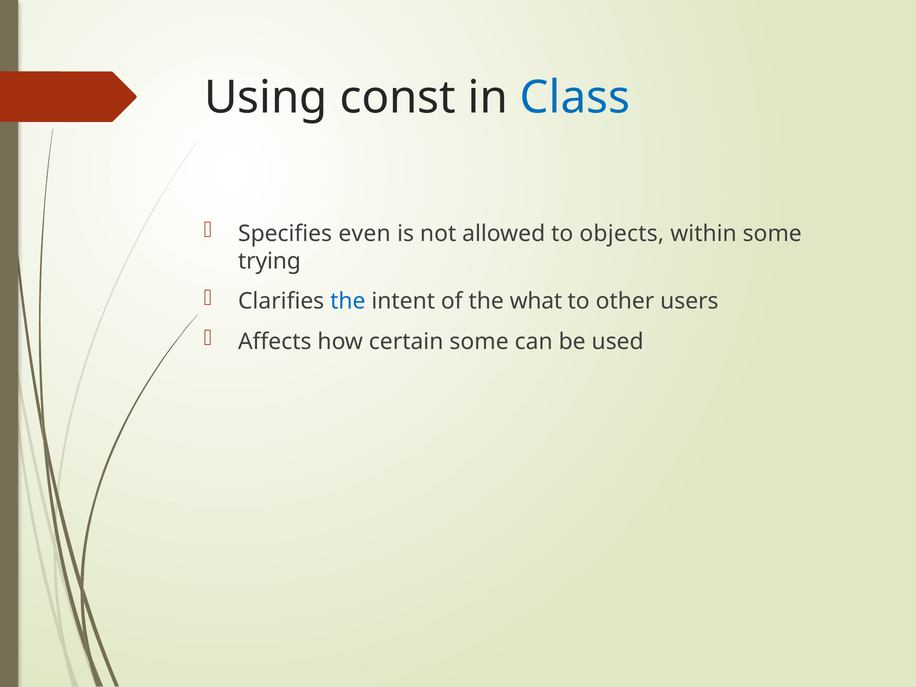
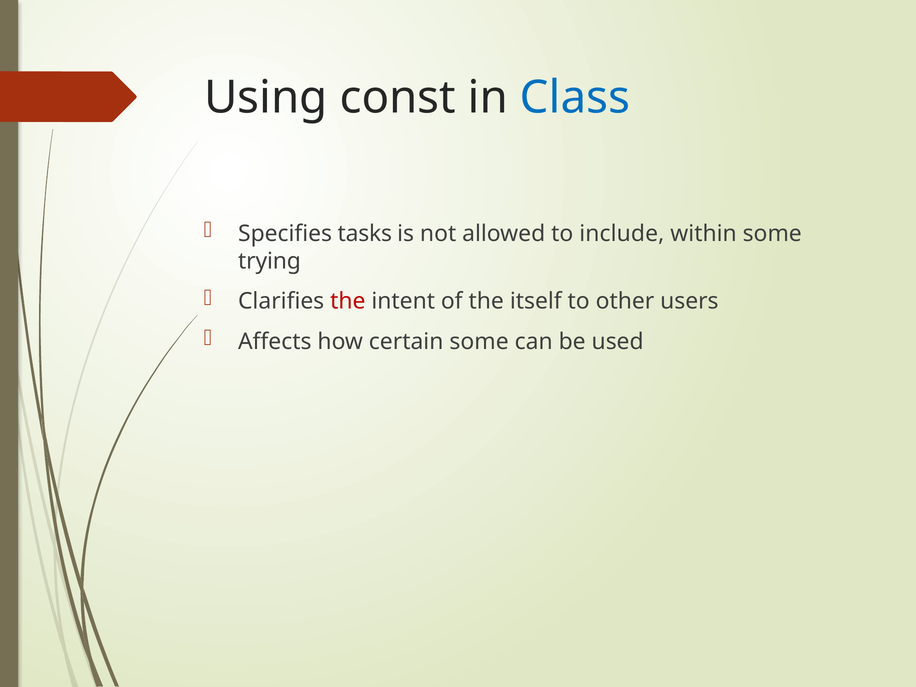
even: even -> tasks
objects: objects -> include
the at (348, 301) colour: blue -> red
what: what -> itself
